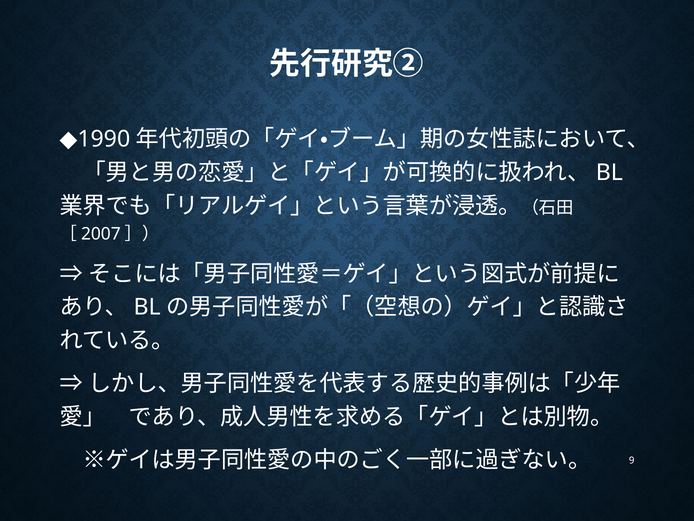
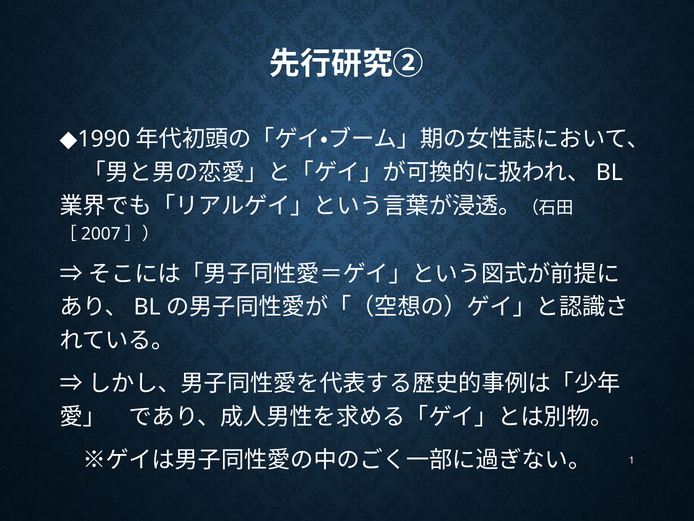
9: 9 -> 1
